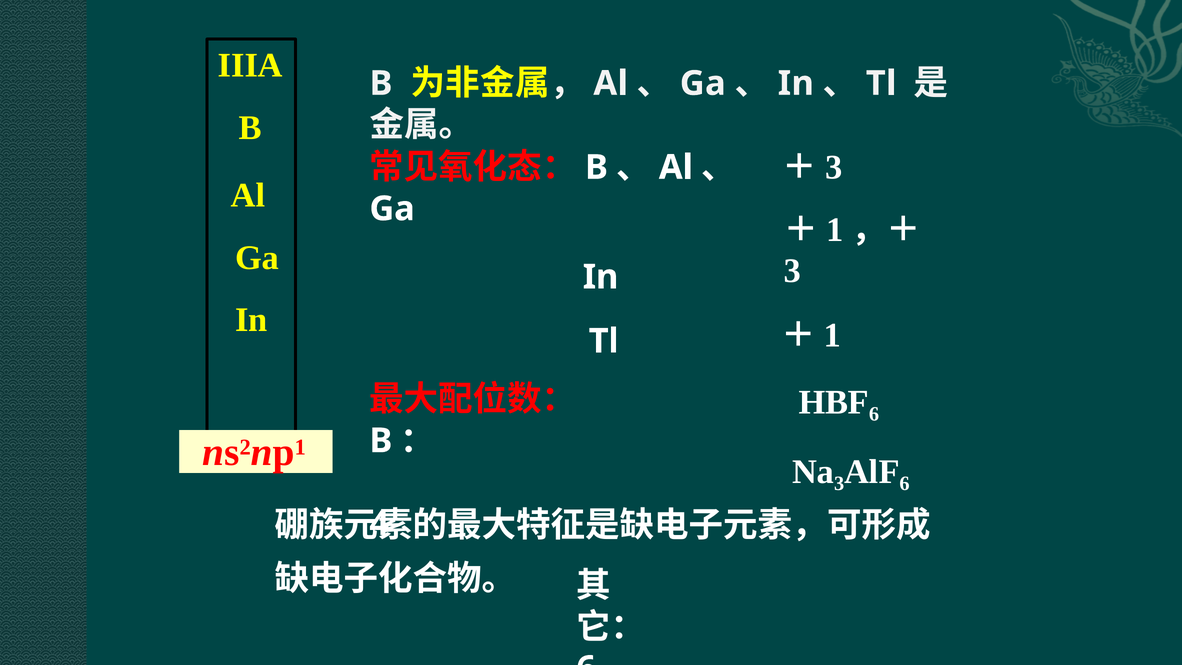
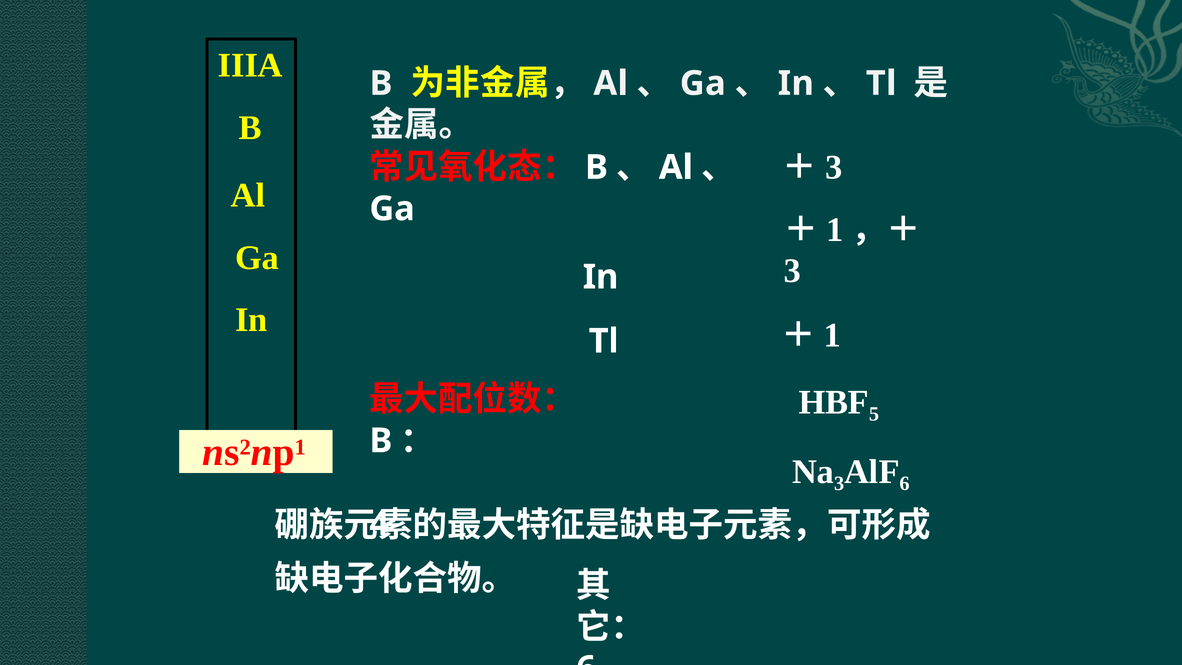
6 at (874, 414): 6 -> 5
